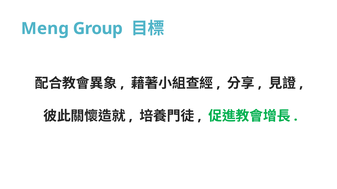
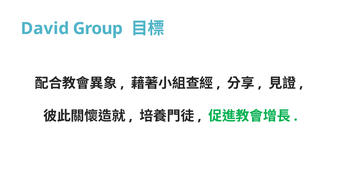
Meng: Meng -> David
